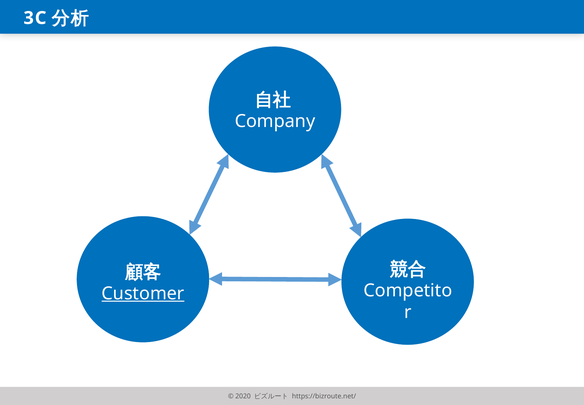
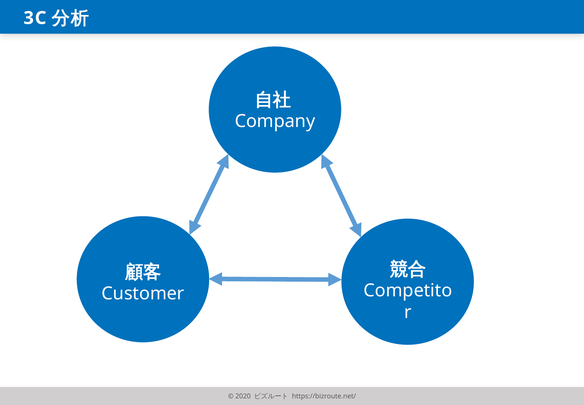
Customer underline: present -> none
